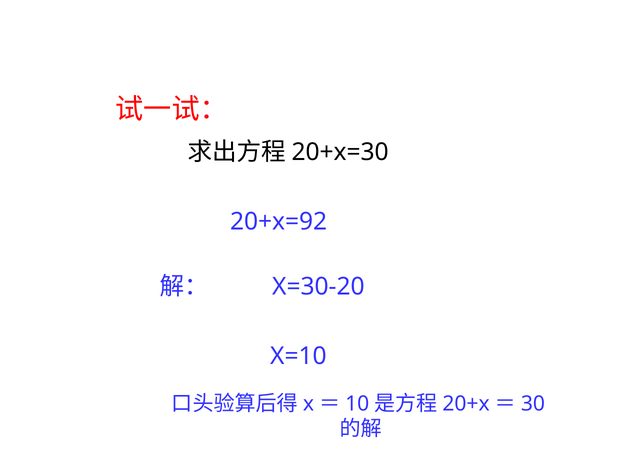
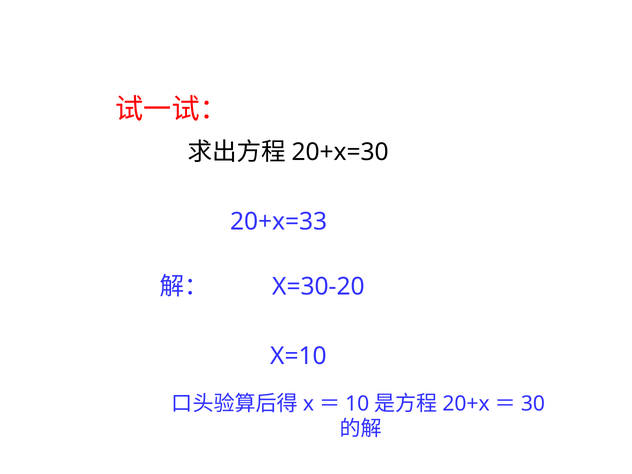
20+x=92: 20+x=92 -> 20+x=33
